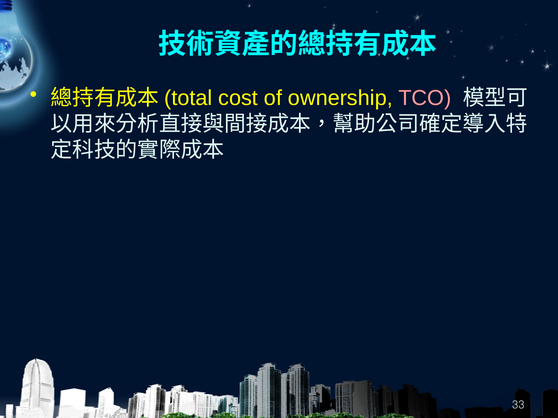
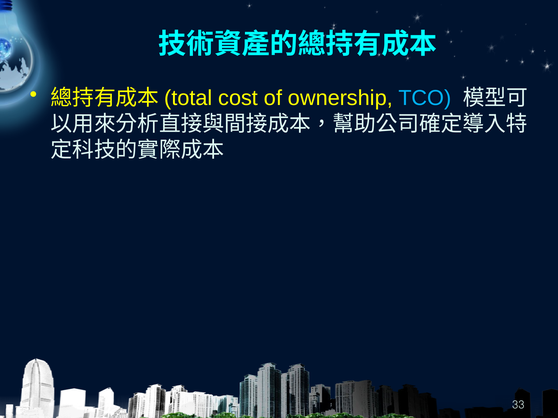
TCO colour: pink -> light blue
